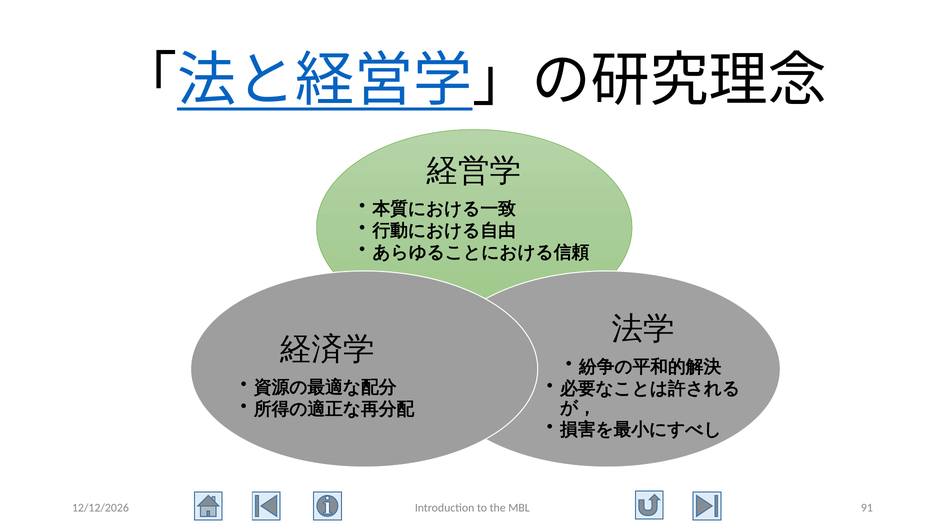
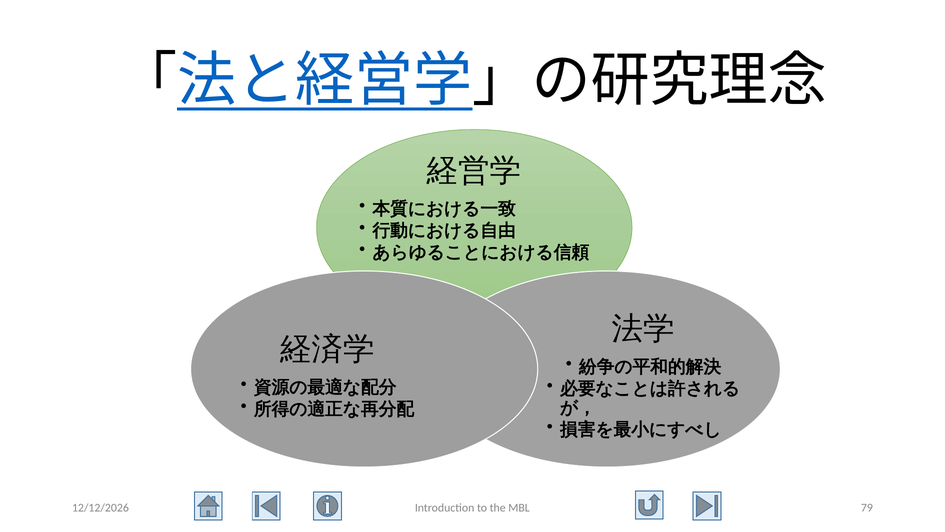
91: 91 -> 79
